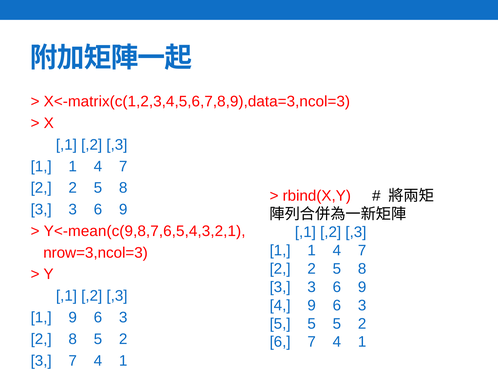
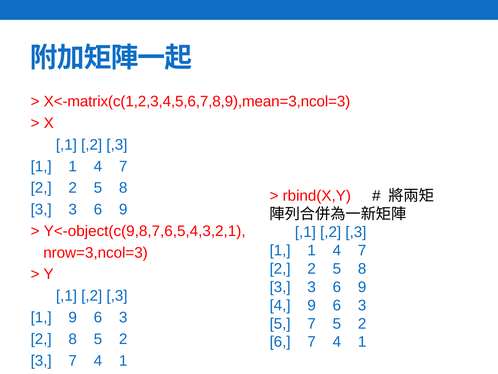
X<-matrix(c(1,2,3,4,5,6,7,8,9),data=3,ncol=3: X<-matrix(c(1,2,3,4,5,6,7,8,9),data=3,ncol=3 -> X<-matrix(c(1,2,3,4,5,6,7,8,9),mean=3,ncol=3
Y<-mean(c(9,8,7,6,5,4,3,2,1: Y<-mean(c(9,8,7,6,5,4,3,2,1 -> Y<-object(c(9,8,7,6,5,4,3,2,1
5 at (312, 323): 5 -> 7
